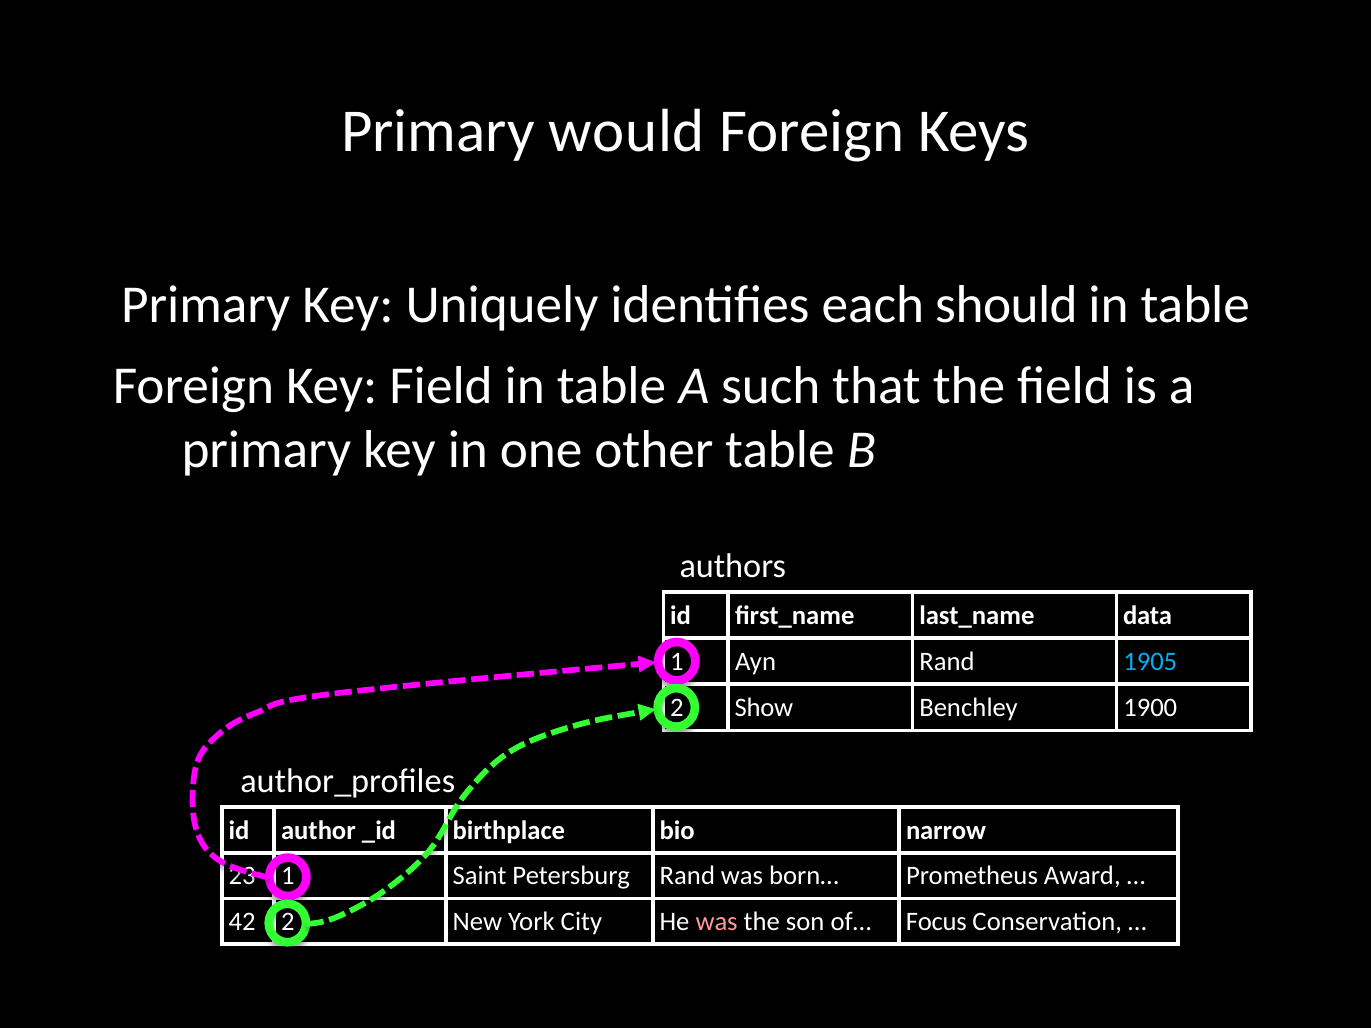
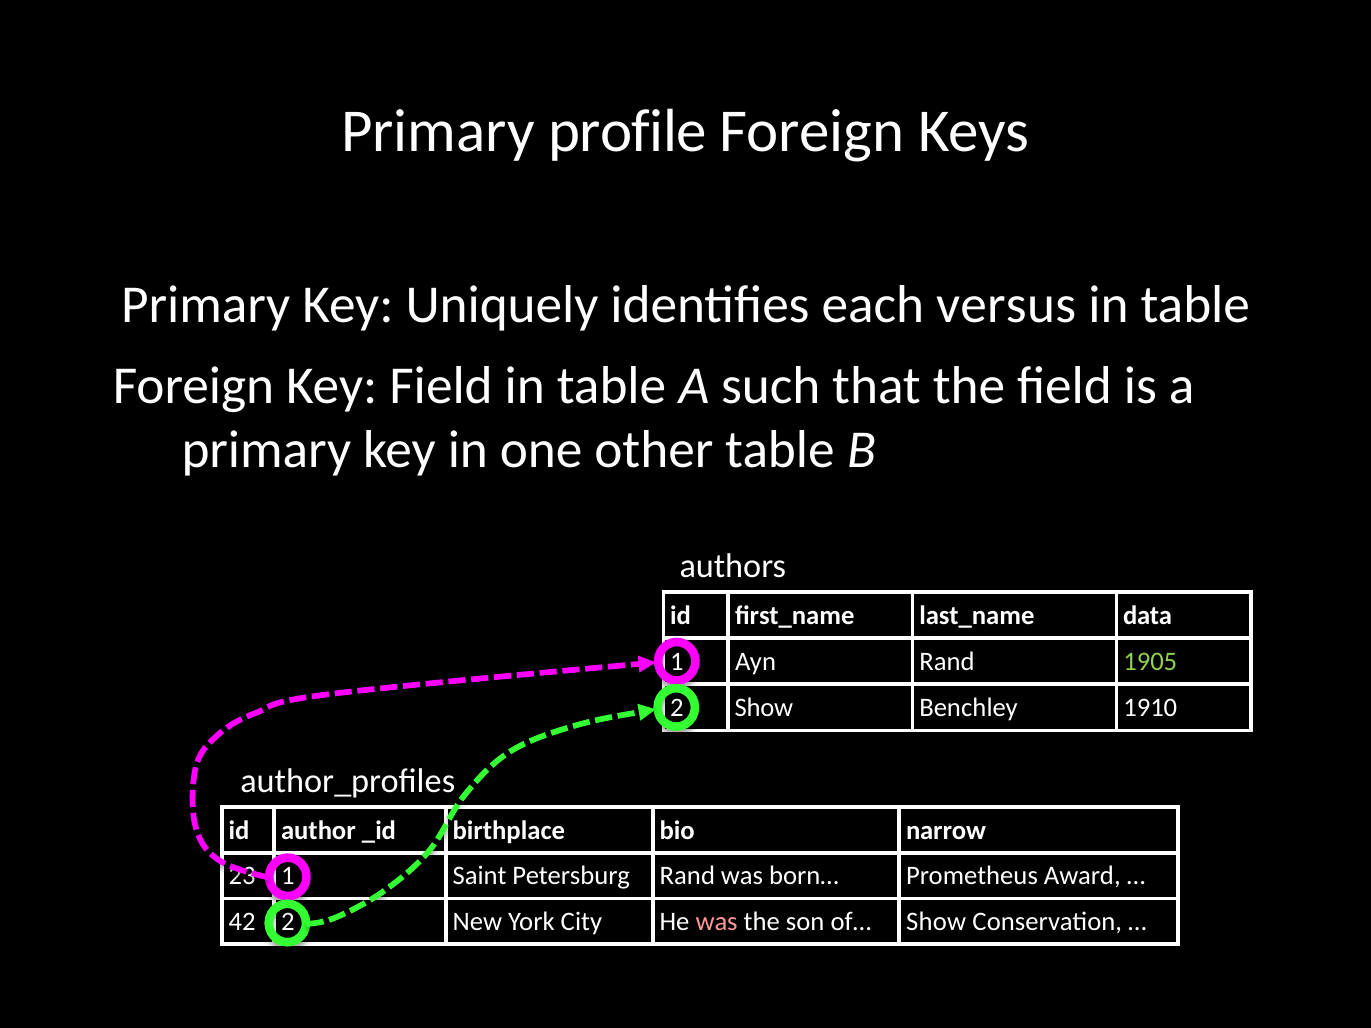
would: would -> profile
should: should -> versus
1905 colour: light blue -> light green
1900: 1900 -> 1910
of… Focus: Focus -> Show
